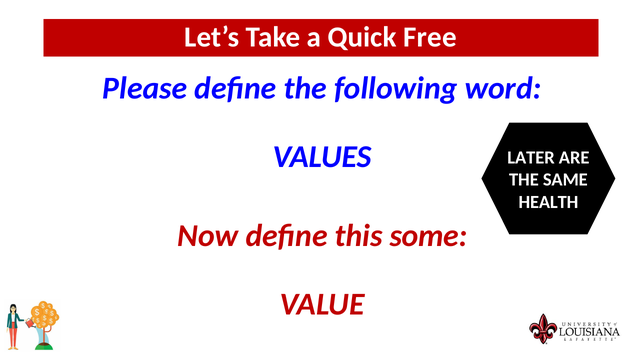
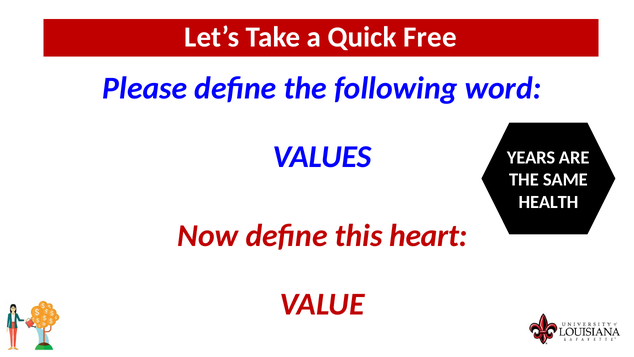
LATER: LATER -> YEARS
some: some -> heart
